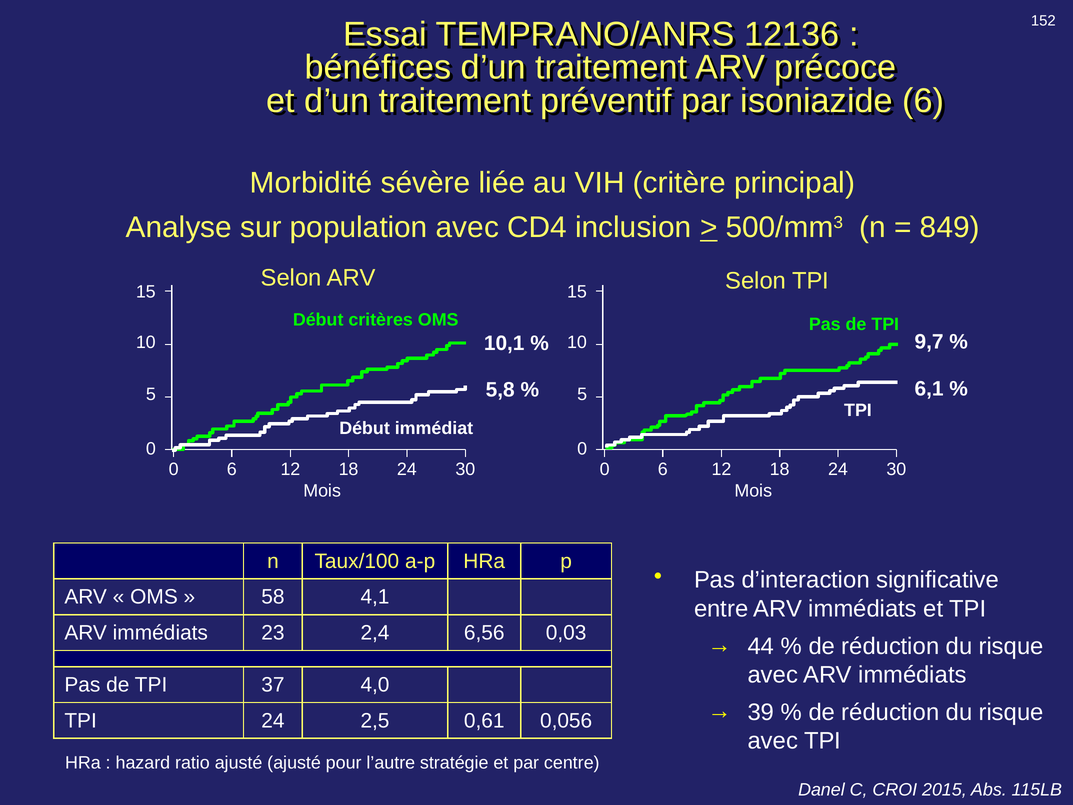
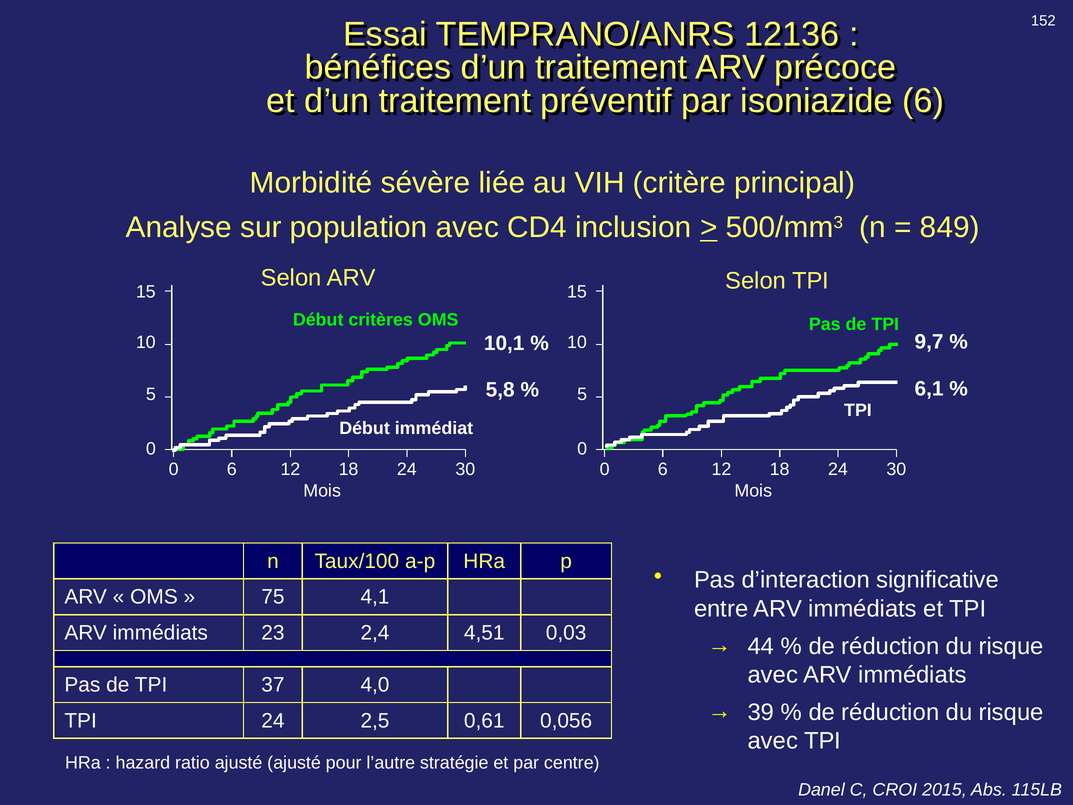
58: 58 -> 75
6,56: 6,56 -> 4,51
